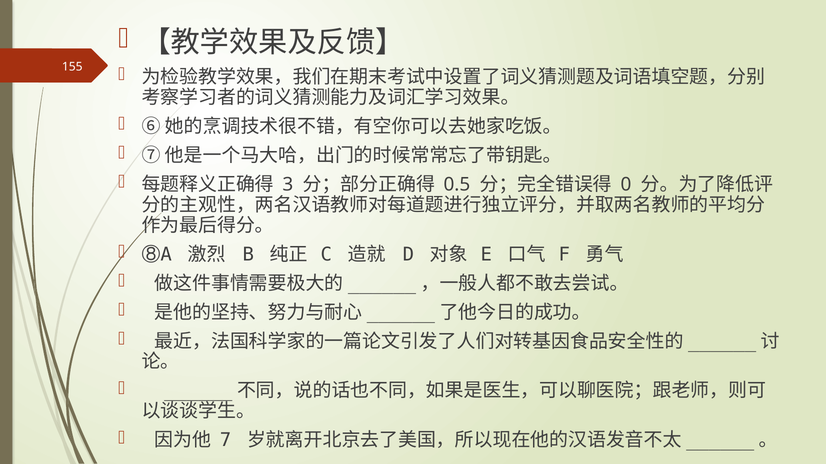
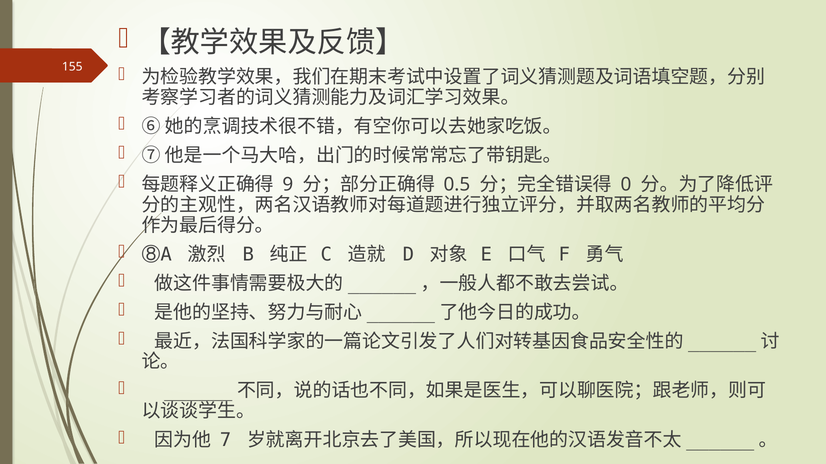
3: 3 -> 9
